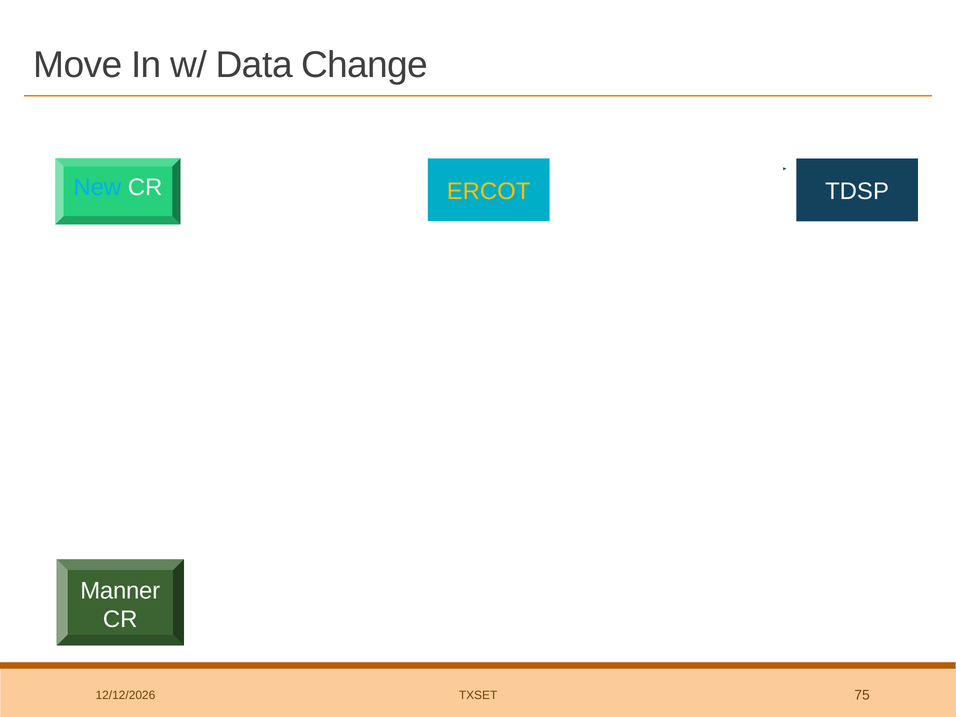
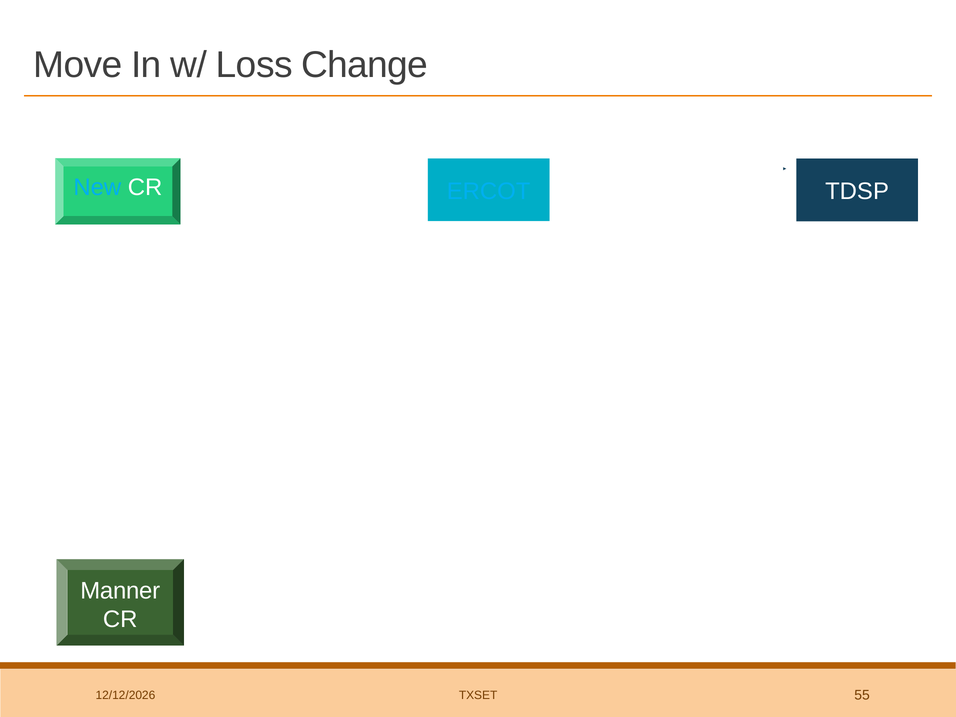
Data: Data -> Loss
ERCOT colour: yellow -> light blue
75: 75 -> 55
